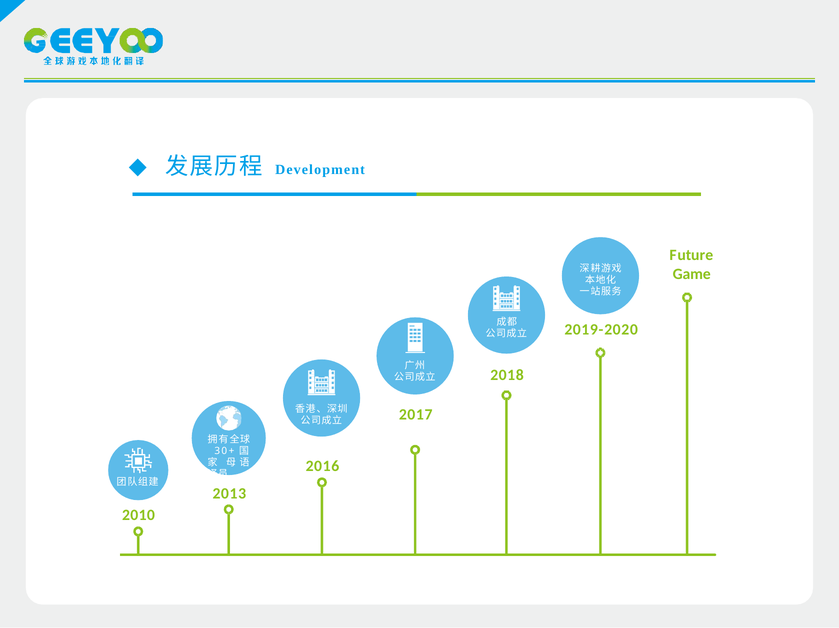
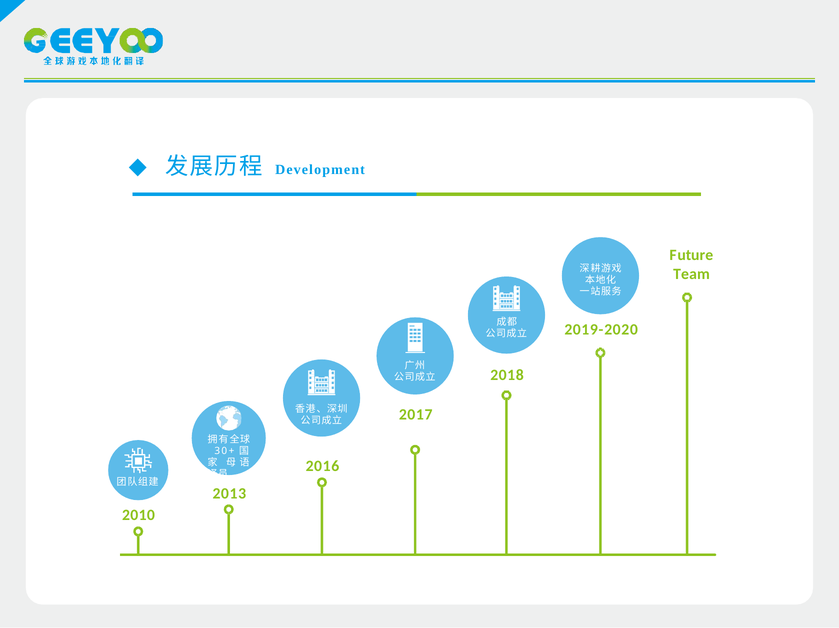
Game: Game -> Team
